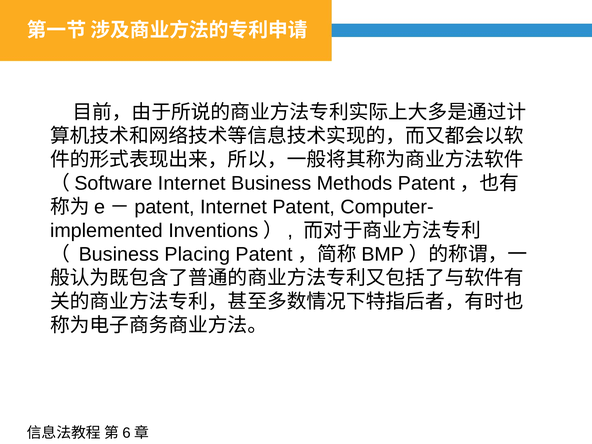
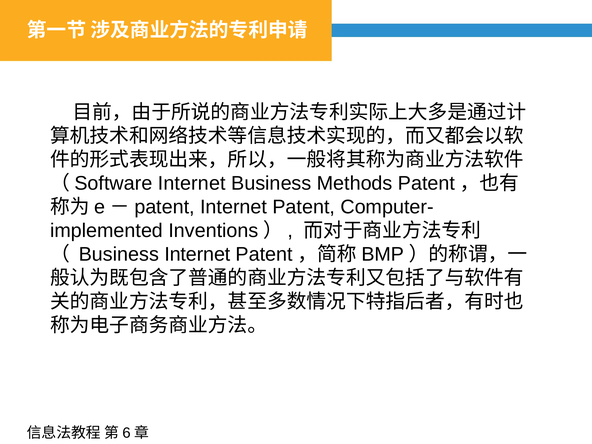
Business Placing: Placing -> Internet
